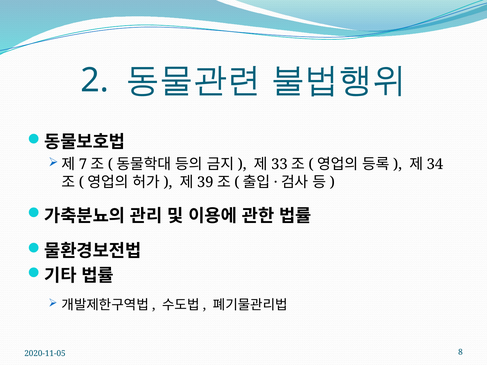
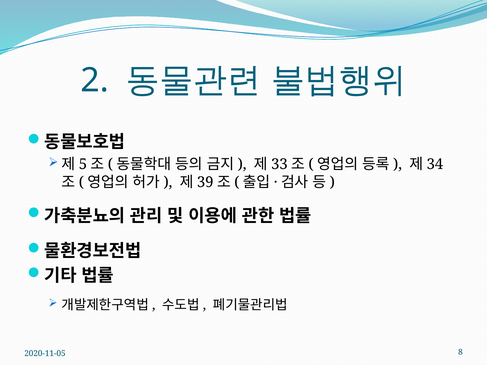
7: 7 -> 5
